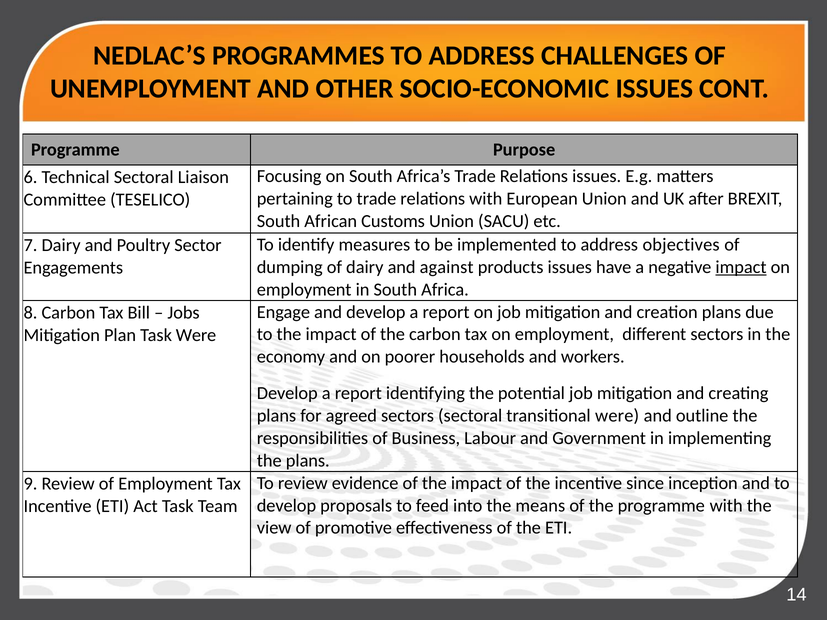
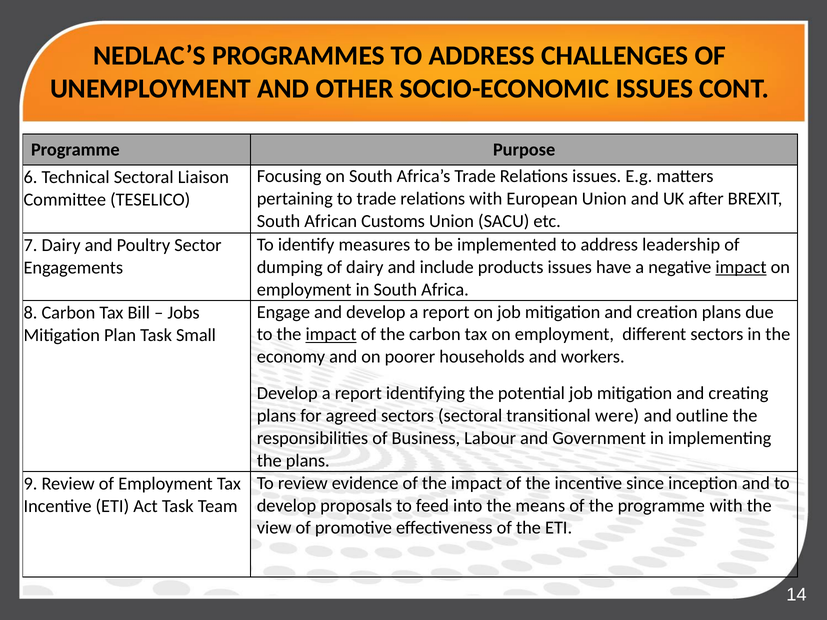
objectives: objectives -> leadership
against: against -> include
impact at (331, 335) underline: none -> present
Task Were: Were -> Small
